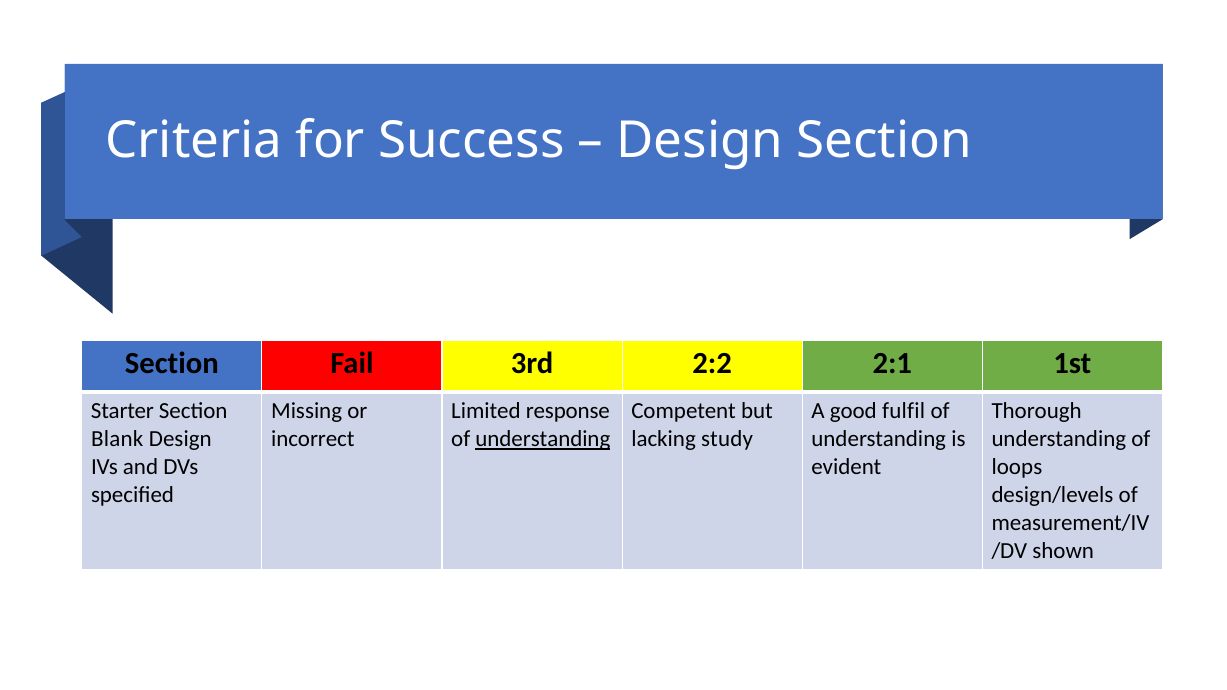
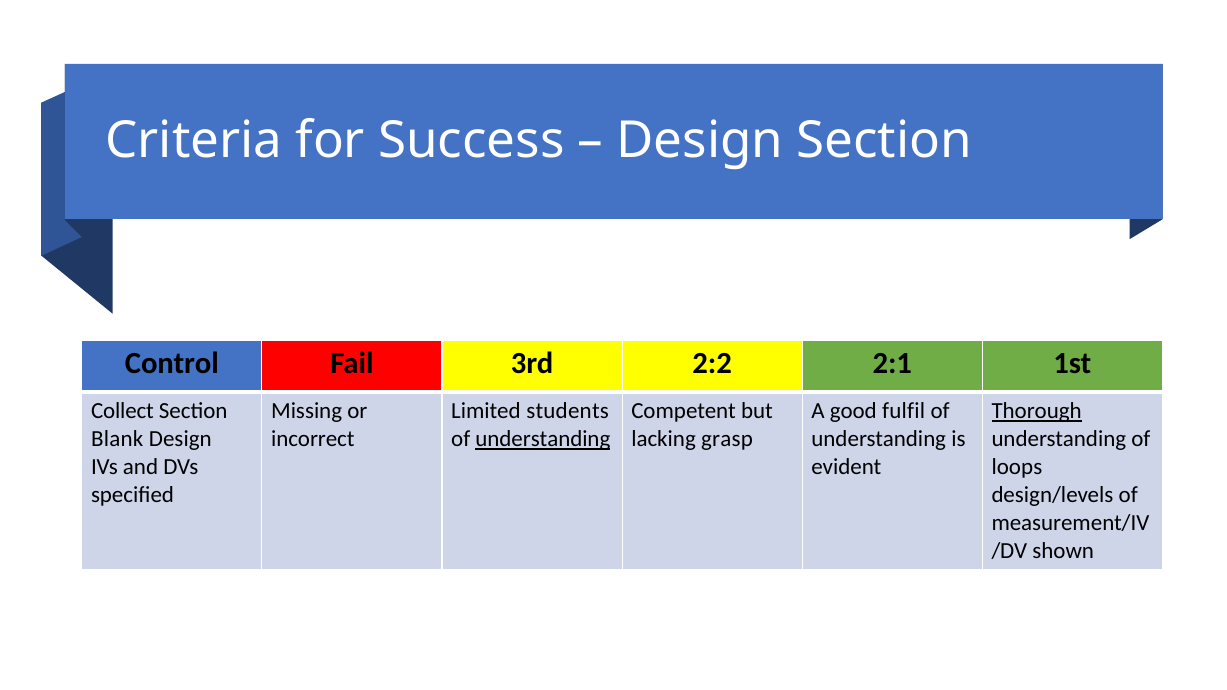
Section at (172, 364): Section -> Control
Starter: Starter -> Collect
response: response -> students
Thorough underline: none -> present
study: study -> grasp
